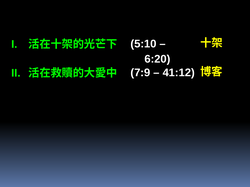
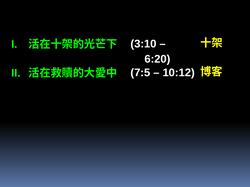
5:10: 5:10 -> 3:10
7:9: 7:9 -> 7:5
41:12: 41:12 -> 10:12
